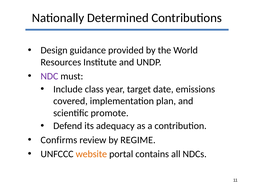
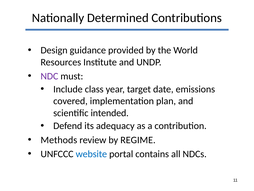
promote: promote -> intended
Confirms: Confirms -> Methods
website colour: orange -> blue
